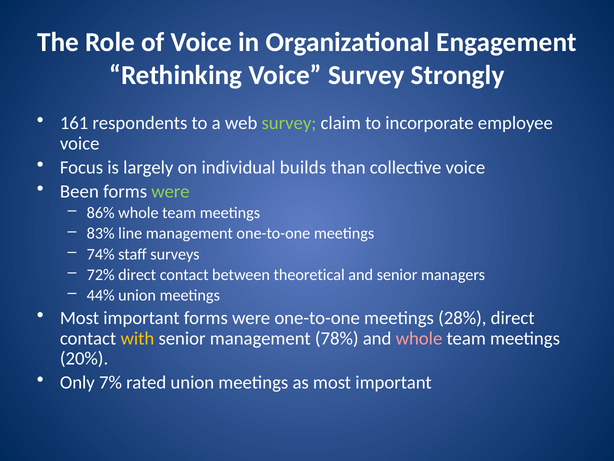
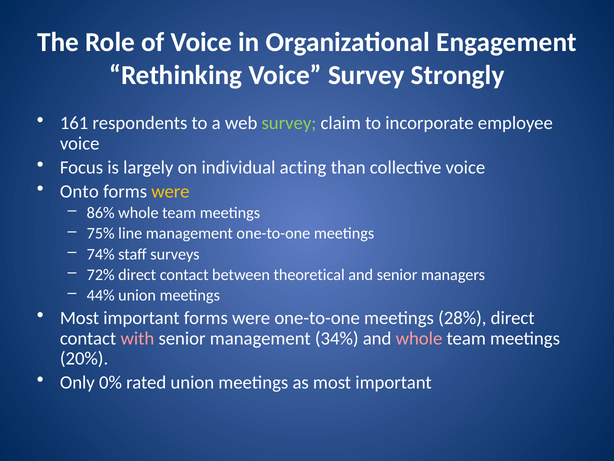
builds: builds -> acting
Been: Been -> Onto
were at (170, 191) colour: light green -> yellow
83%: 83% -> 75%
with colour: yellow -> pink
78%: 78% -> 34%
7%: 7% -> 0%
